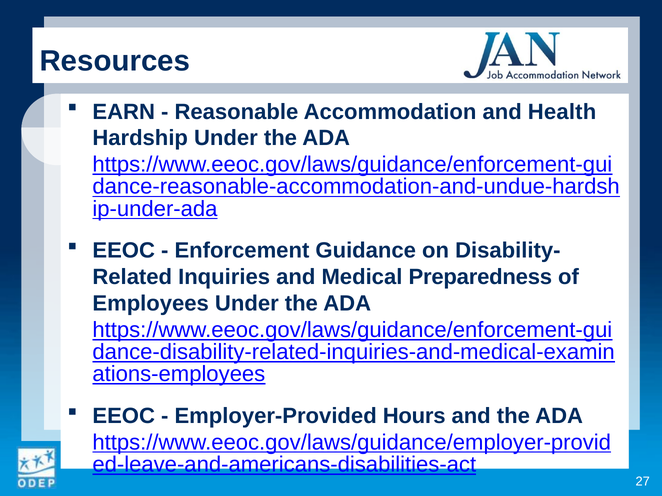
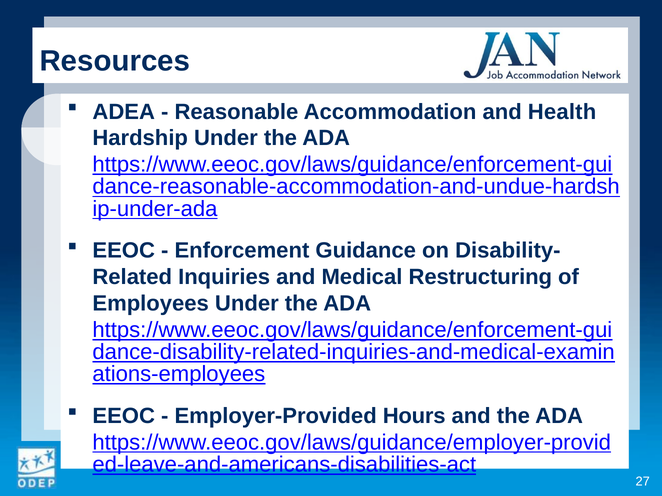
EARN: EARN -> ADEA
Preparedness: Preparedness -> Restructuring
